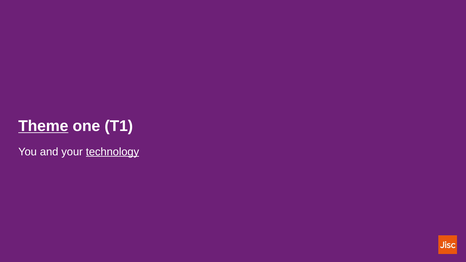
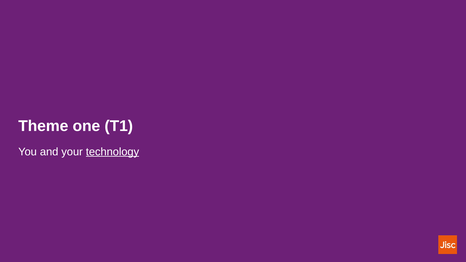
Theme underline: present -> none
